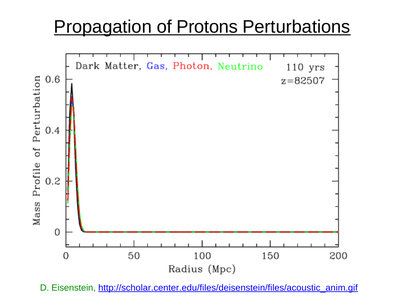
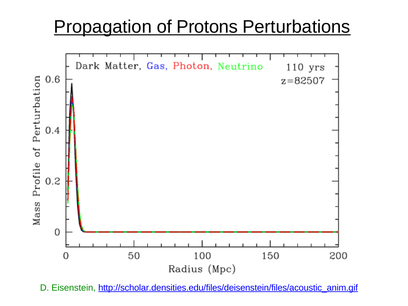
http://scholar.center.edu/files/deisenstein/files/acoustic_anim.gif: http://scholar.center.edu/files/deisenstein/files/acoustic_anim.gif -> http://scholar.densities.edu/files/deisenstein/files/acoustic_anim.gif
